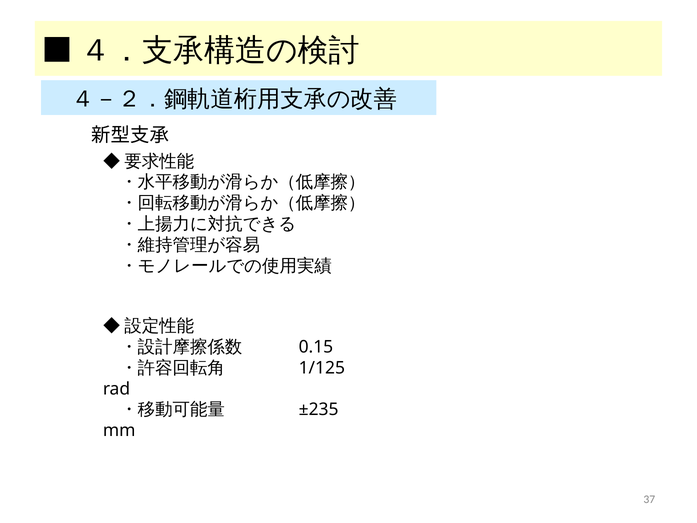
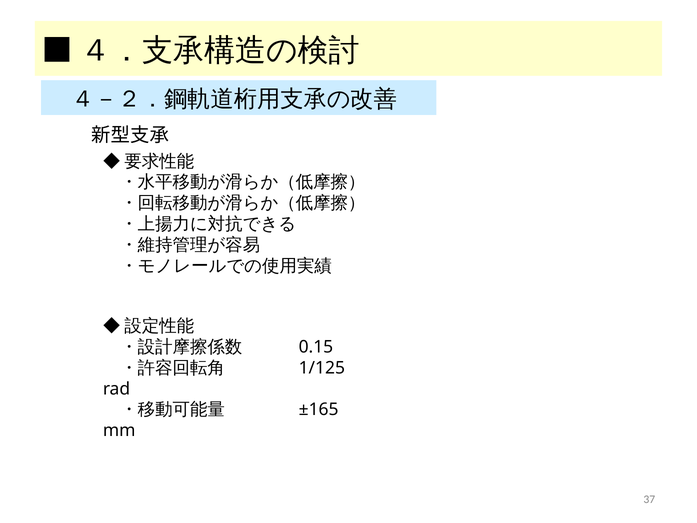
±235: ±235 -> ±165
